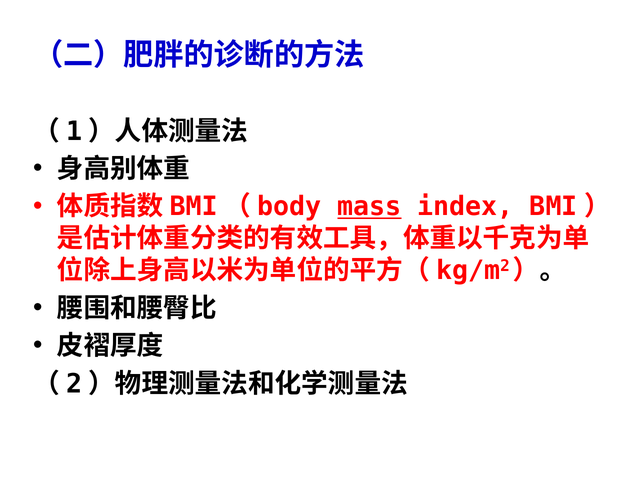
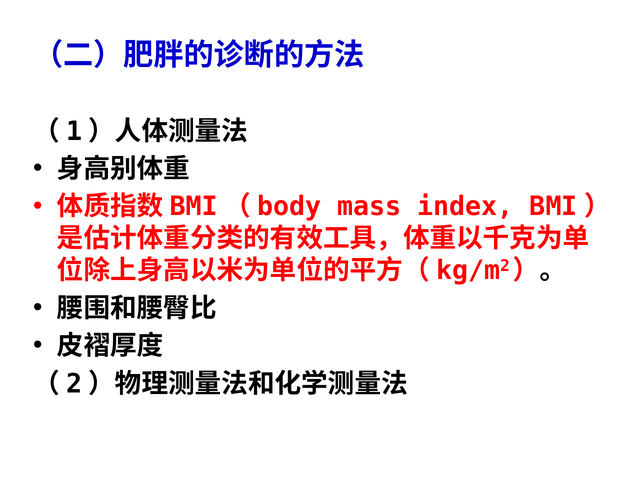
mass underline: present -> none
